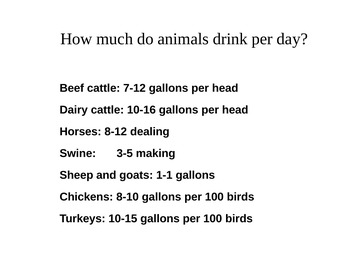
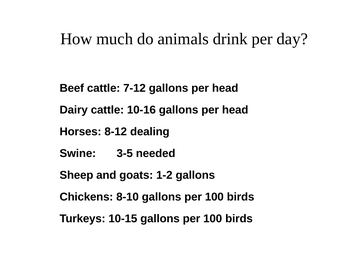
making: making -> needed
1-1: 1-1 -> 1-2
